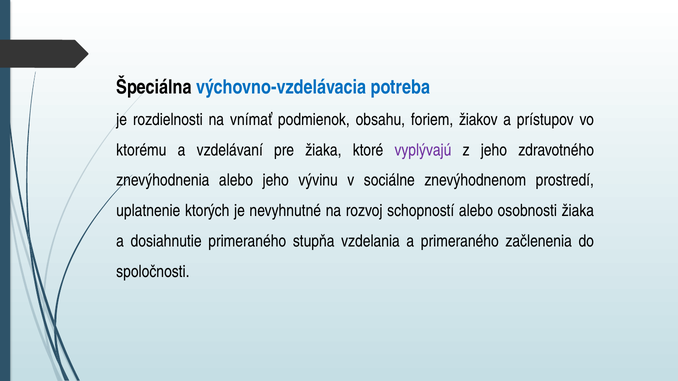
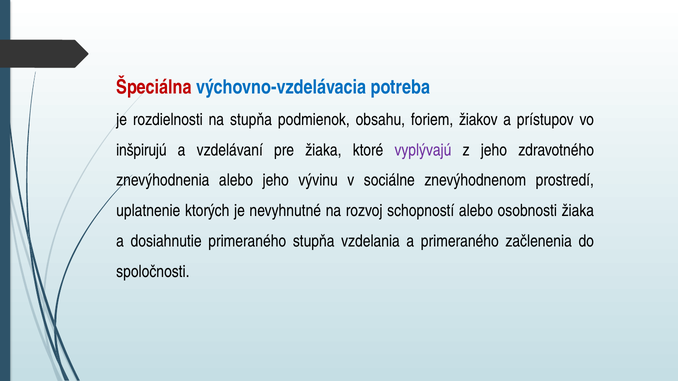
Špeciálna colour: black -> red
na vnímať: vnímať -> stupňa
ktorému: ktorému -> inšpirujú
